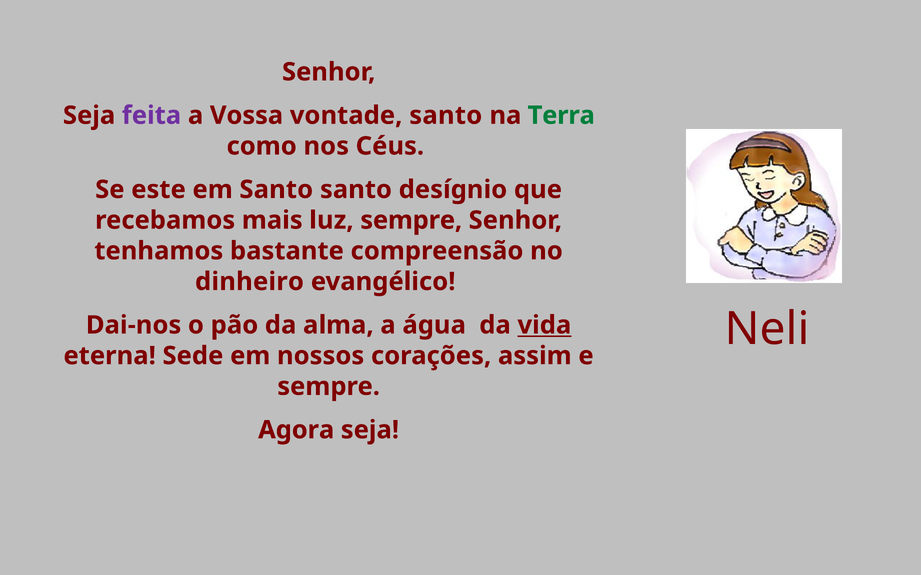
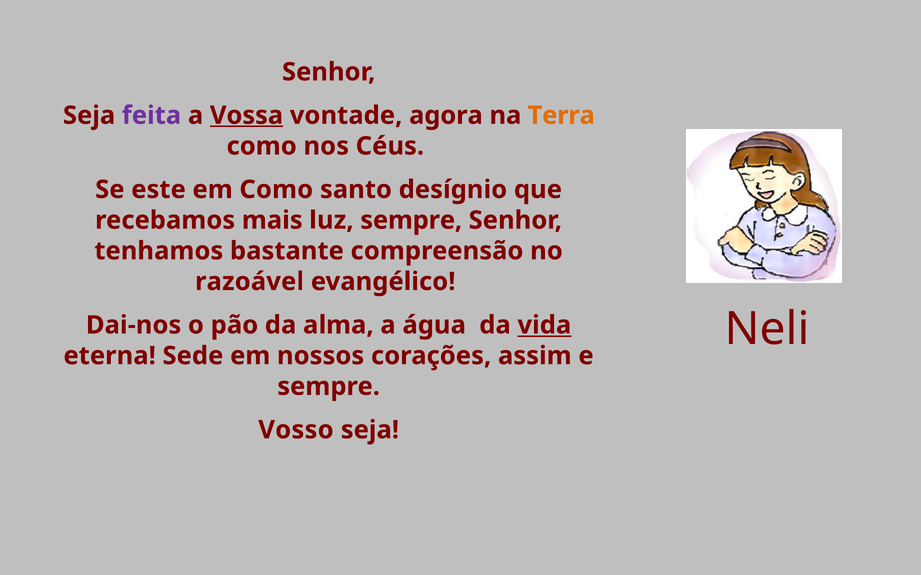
Vossa underline: none -> present
vontade santo: santo -> agora
Terra colour: green -> orange
em Santo: Santo -> Como
dinheiro: dinheiro -> razoável
Agora: Agora -> Vosso
